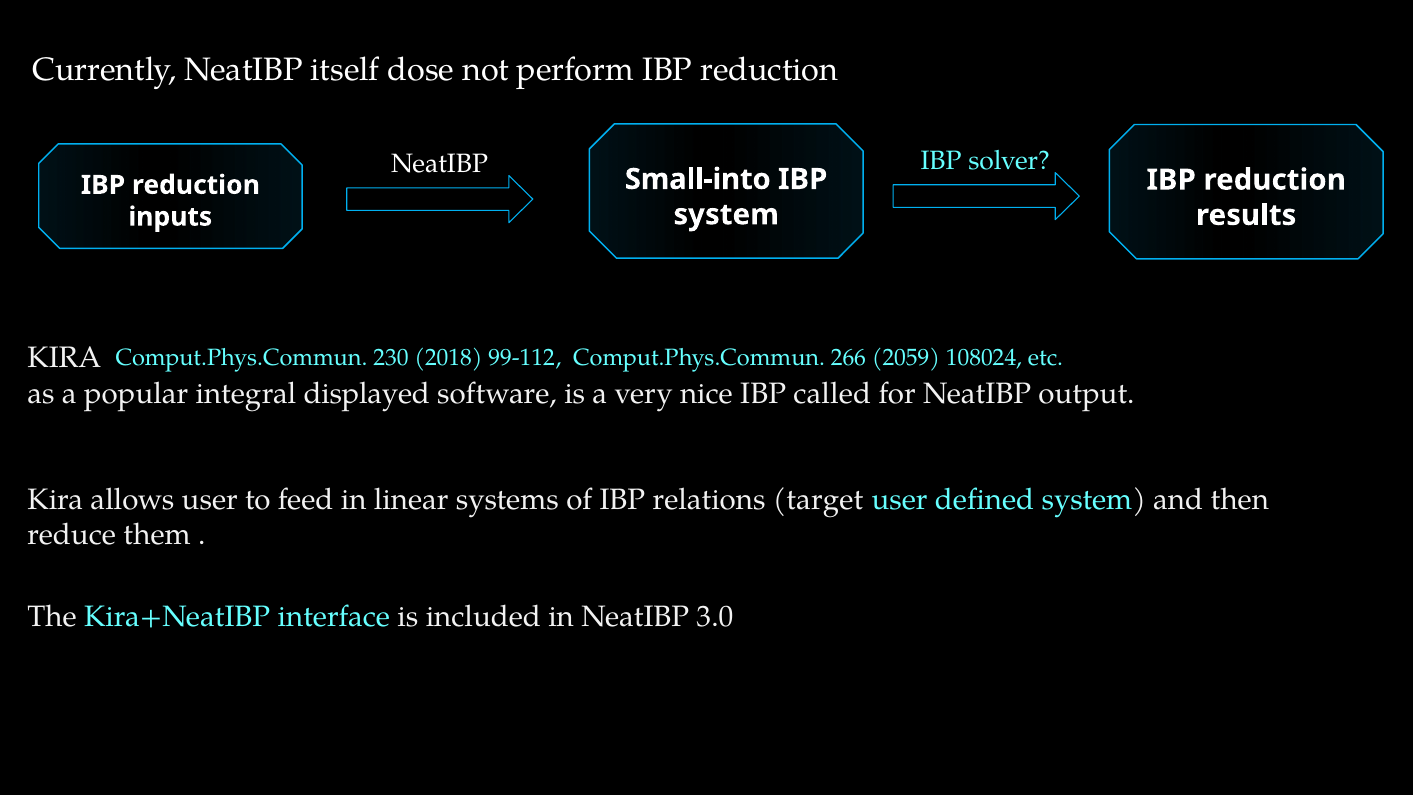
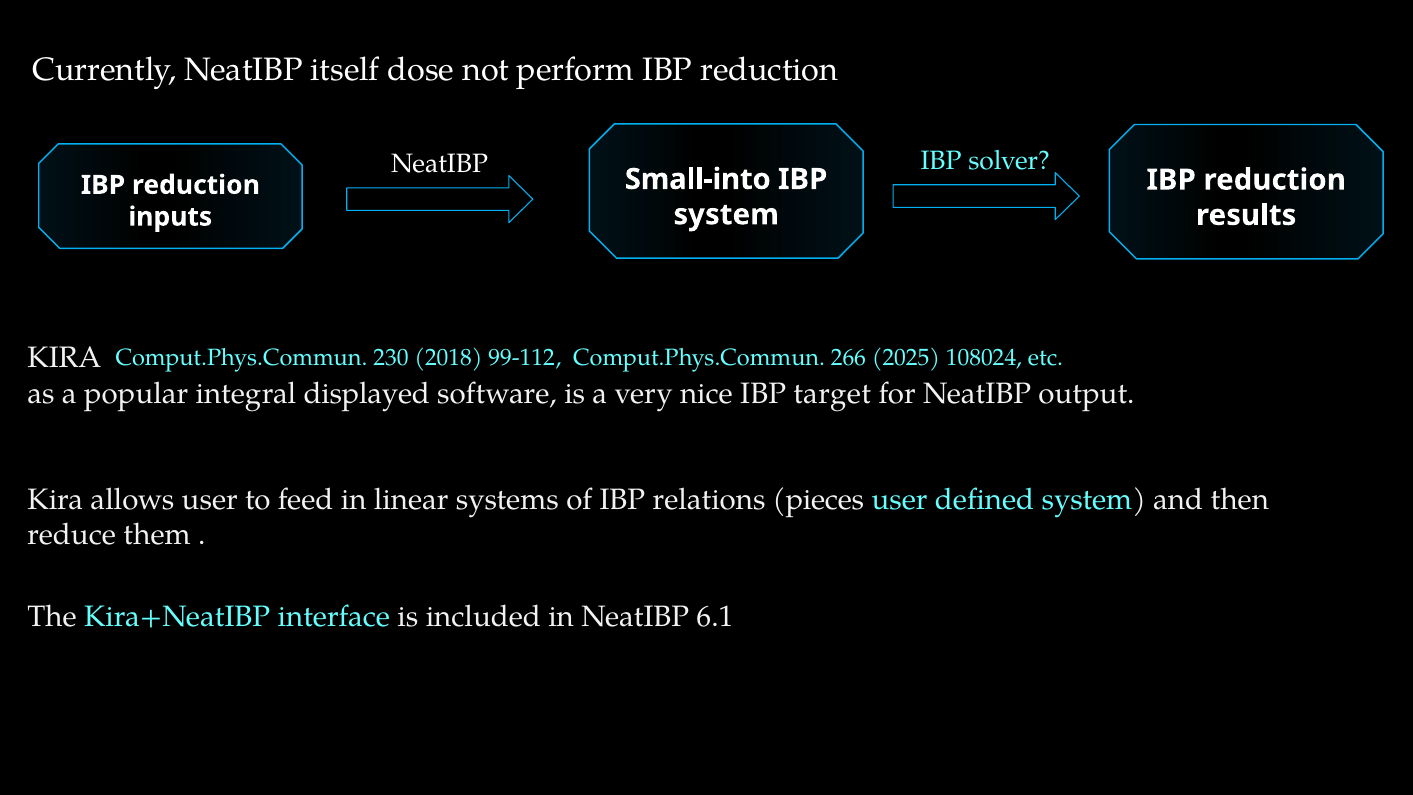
2059: 2059 -> 2025
called: called -> target
target: target -> pieces
3.0: 3.0 -> 6.1
